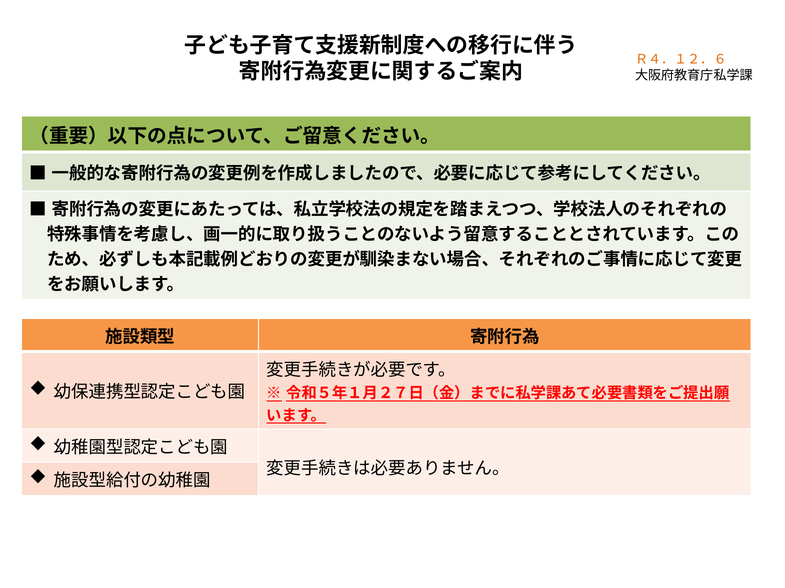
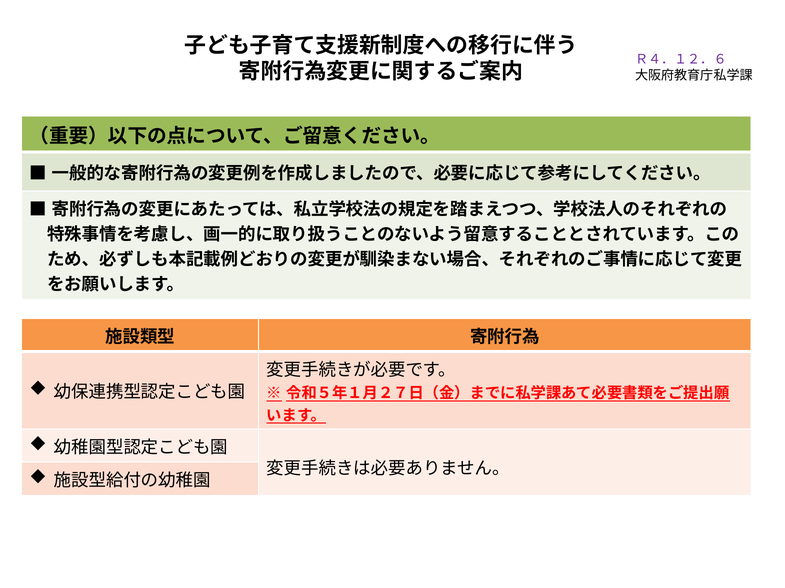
Ｒ４．１２．６ colour: orange -> purple
